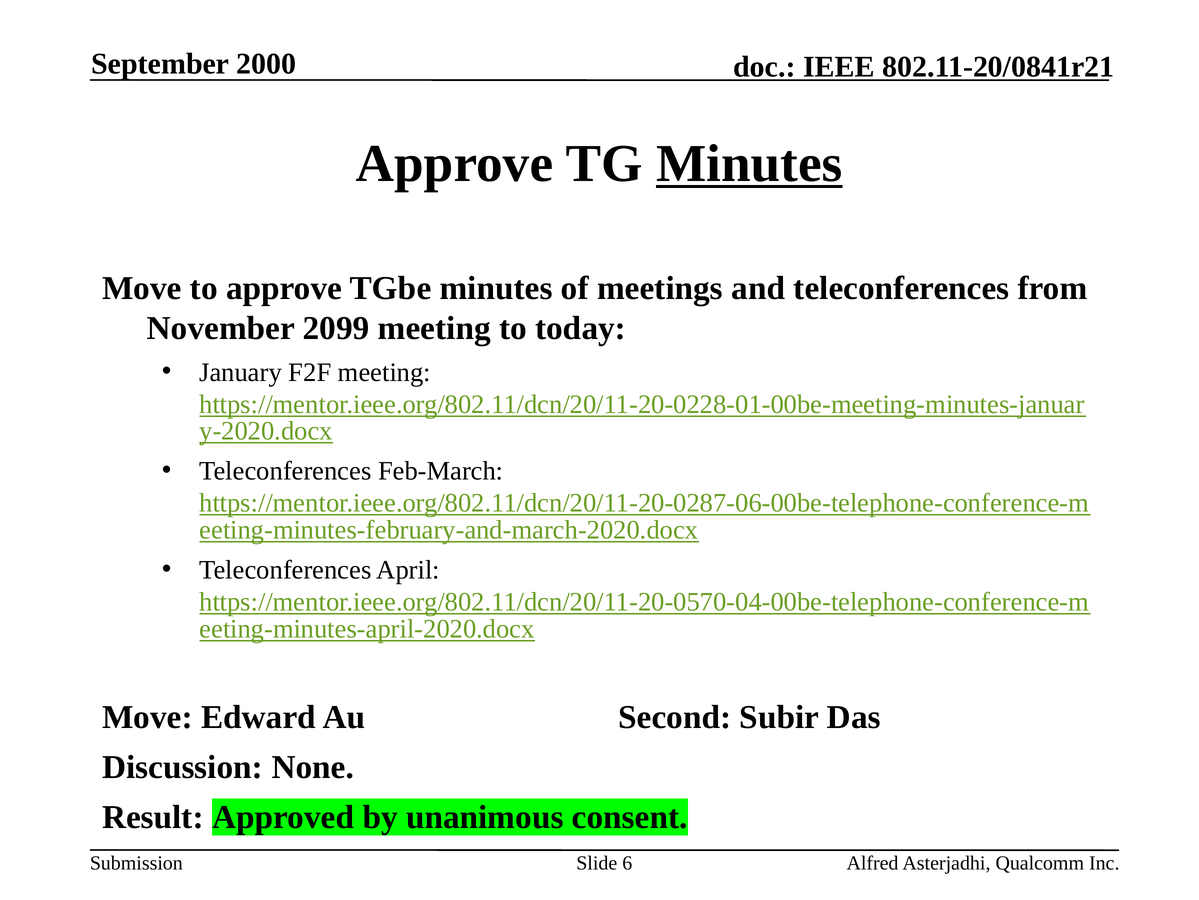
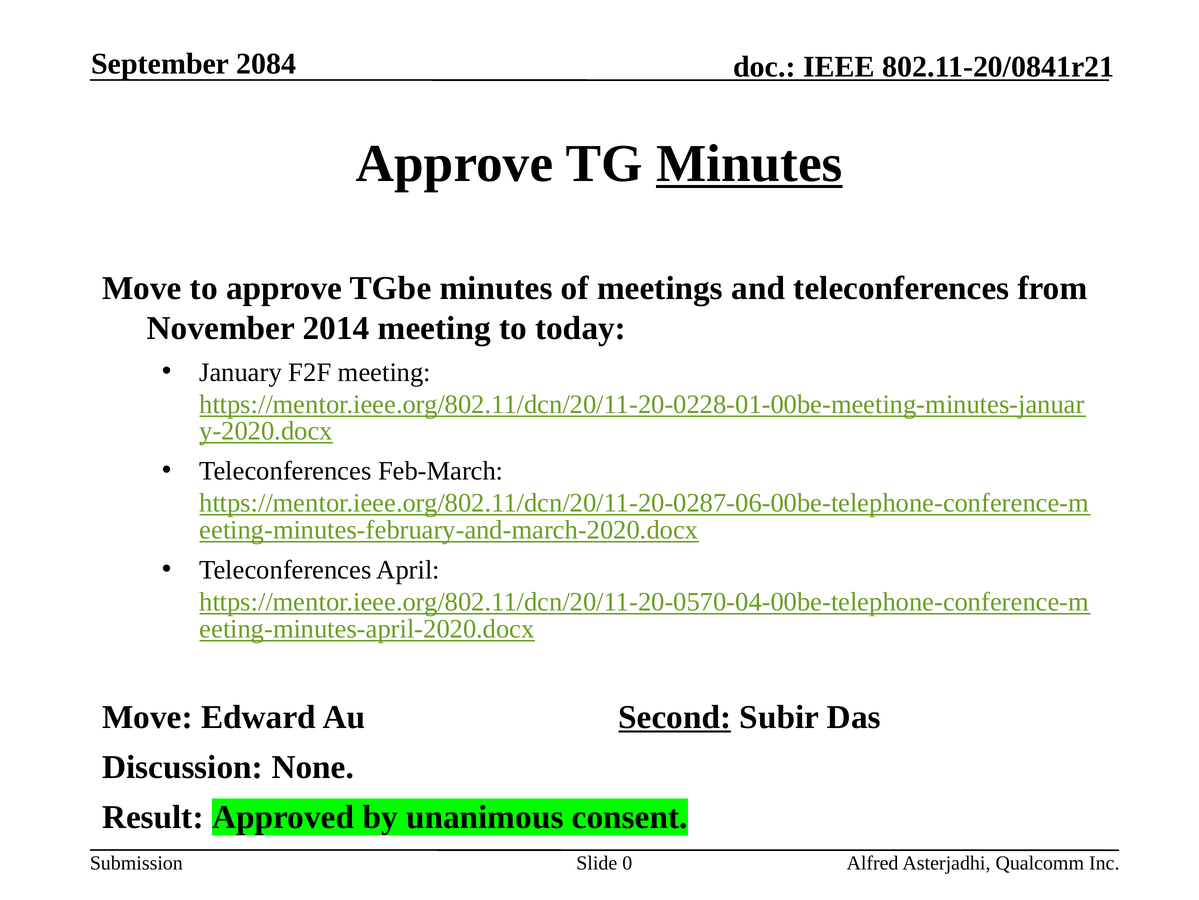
2000: 2000 -> 2084
2099: 2099 -> 2014
Second underline: none -> present
6: 6 -> 0
